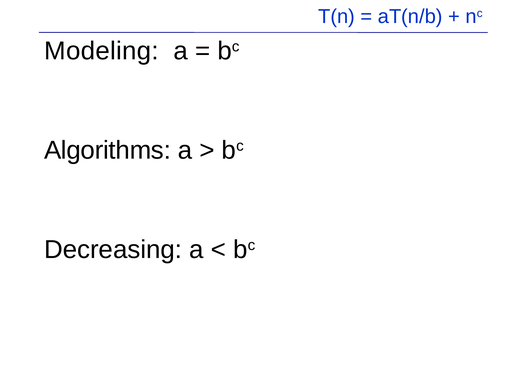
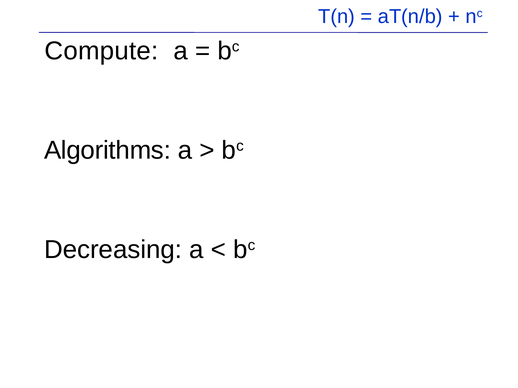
Modeling: Modeling -> Compute
